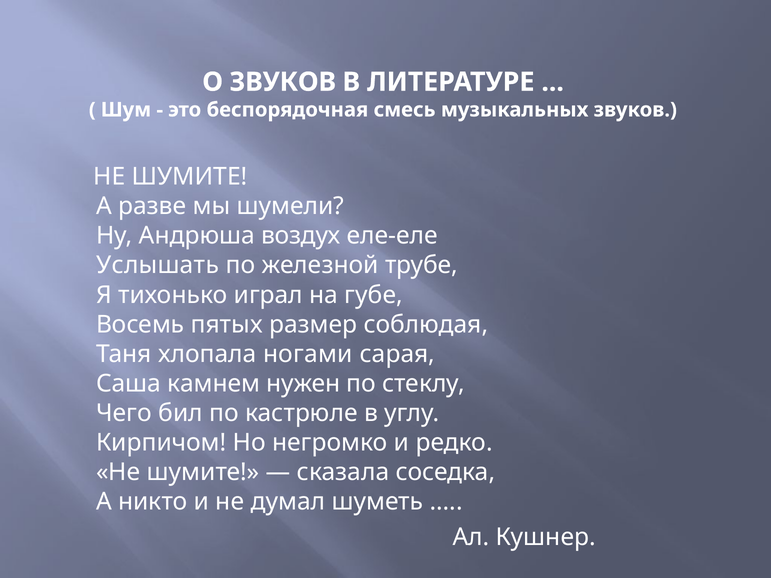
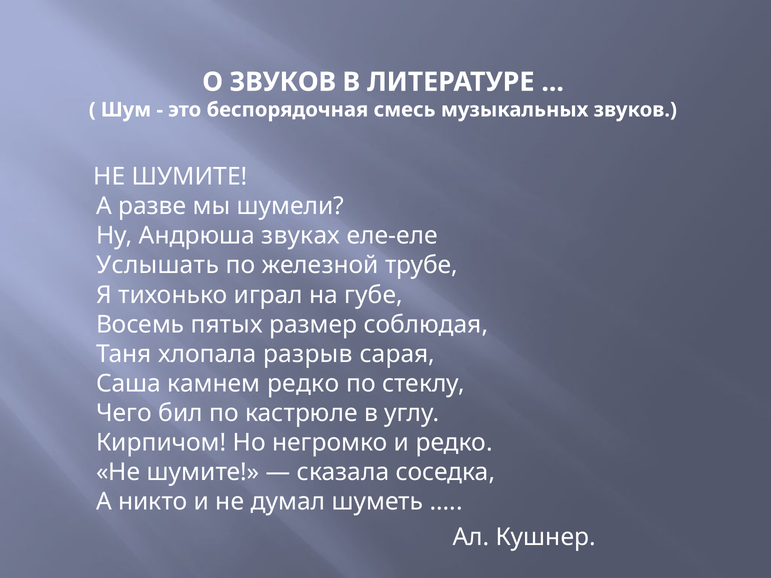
воздух: воздух -> звуках
ногами: ногами -> разрыв
камнем нужен: нужен -> редко
